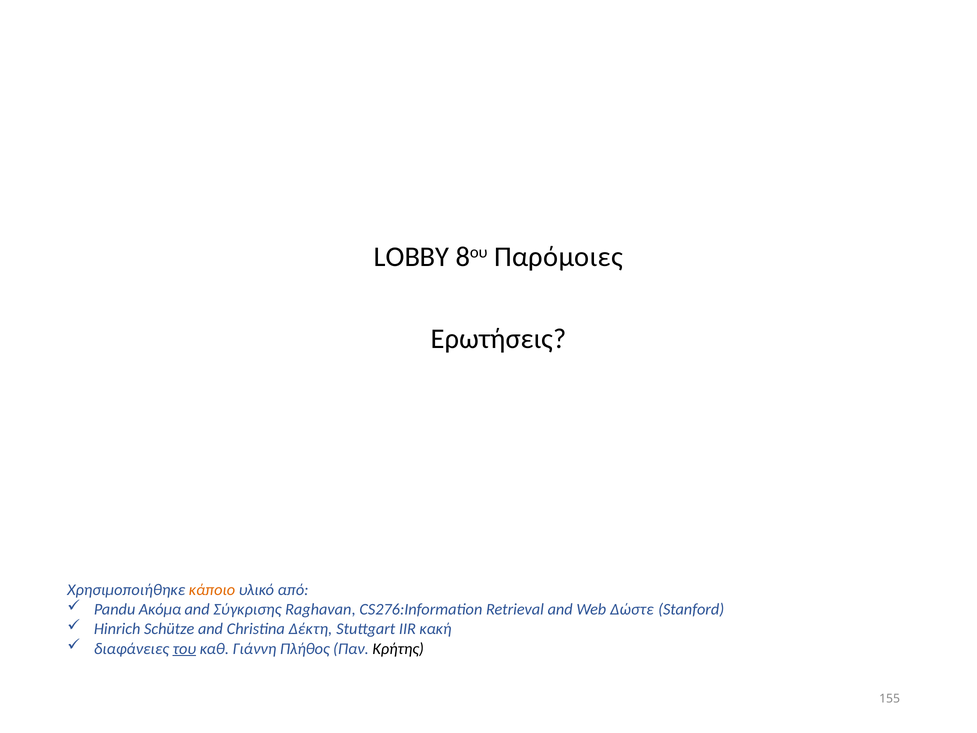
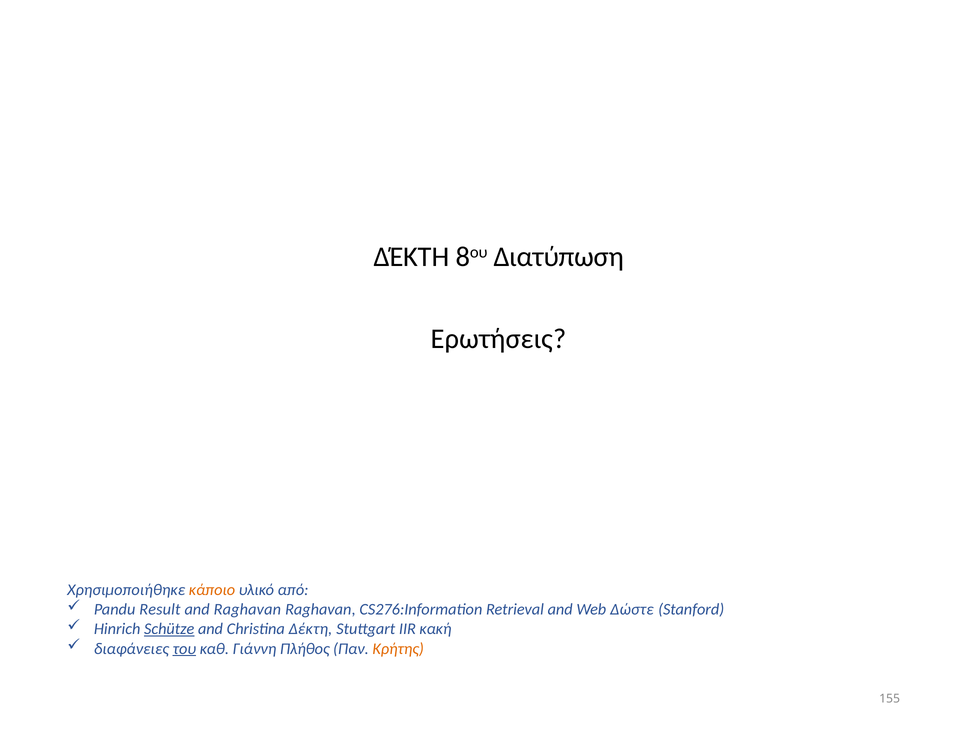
LOBBY at (412, 257): LOBBY -> ΔΈΚΤΗ
Παρόμοιες: Παρόμοιες -> Διατύπωση
Ακόμα: Ακόμα -> Result
and Σύγκρισης: Σύγκρισης -> Raghavan
Schütze underline: none -> present
Κρήτης colour: black -> orange
